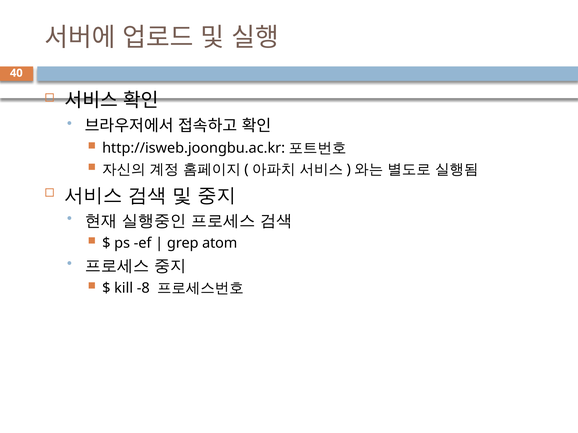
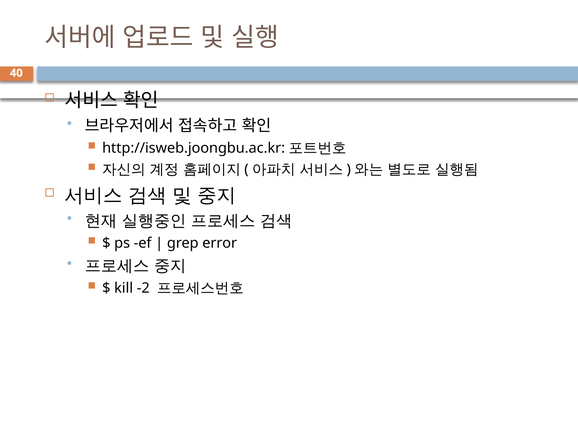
atom: atom -> error
-8: -8 -> -2
